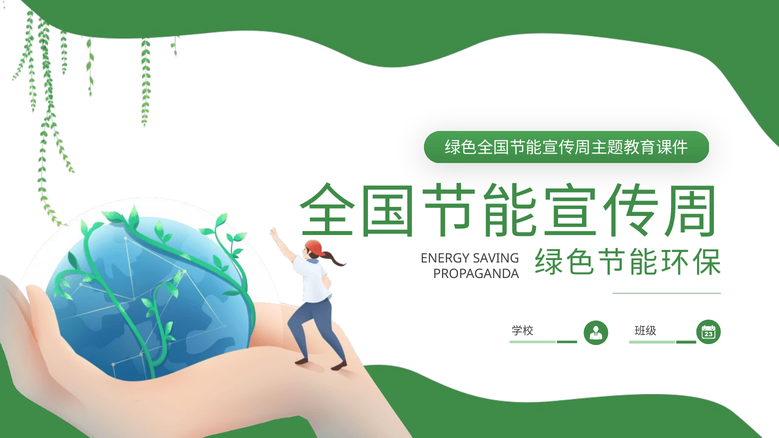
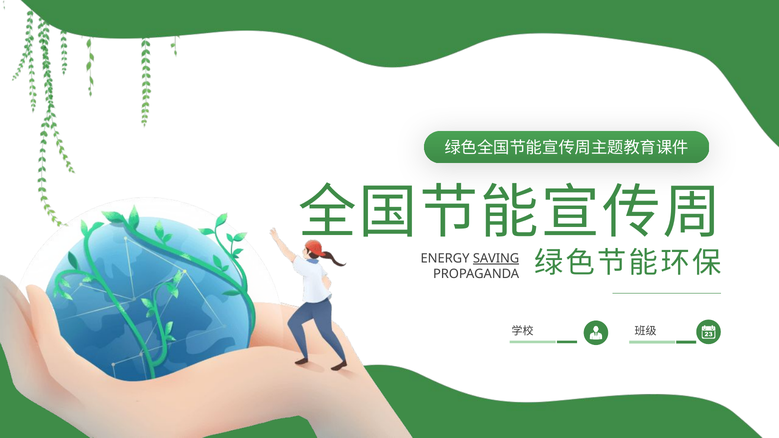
SAVING underline: none -> present
